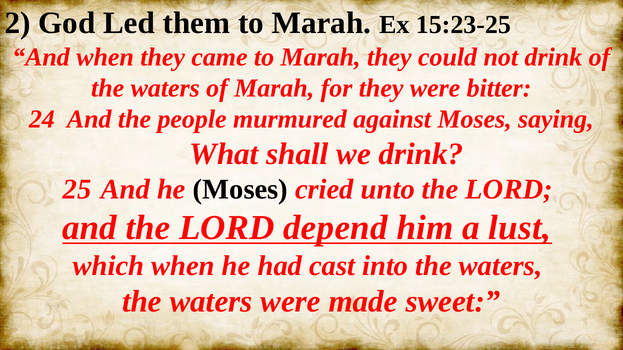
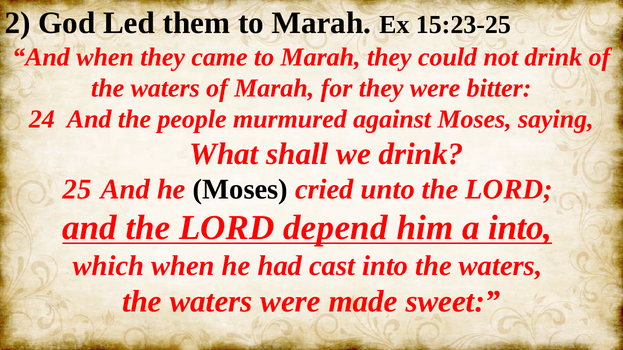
a lust: lust -> into
